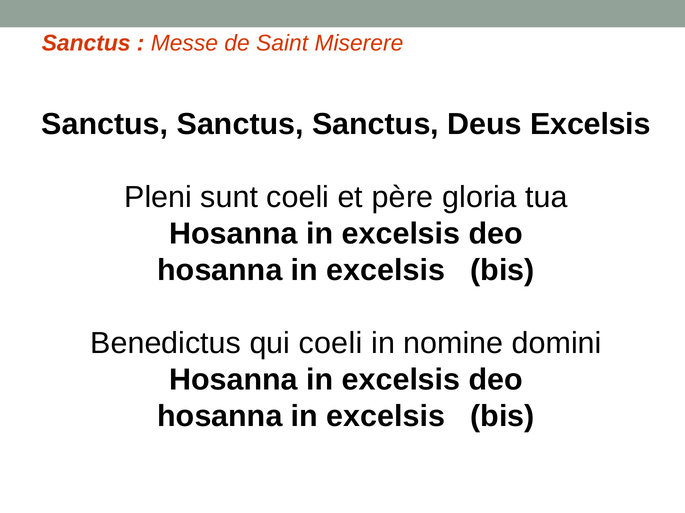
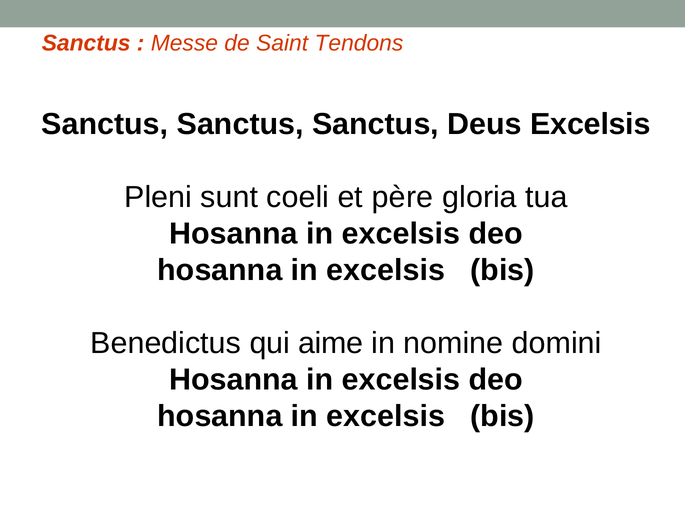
Miserere: Miserere -> Tendons
qui coeli: coeli -> aime
